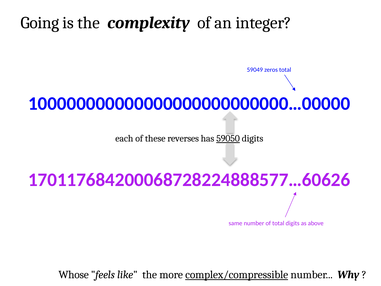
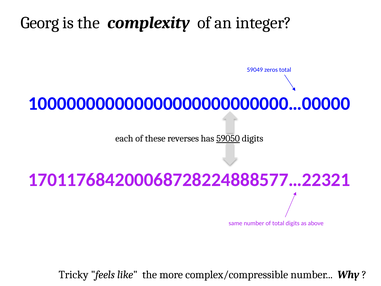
Going: Going -> Georg
170117684200068728224888577…60626: 170117684200068728224888577…60626 -> 170117684200068728224888577…22321
Whose: Whose -> Tricky
complex/compressible underline: present -> none
